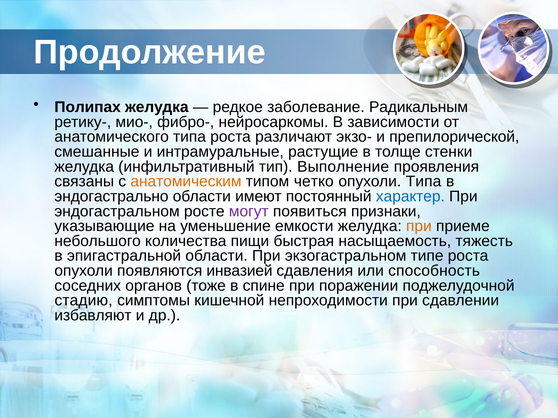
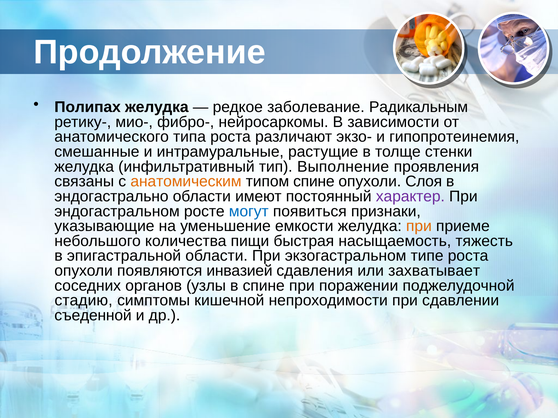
препилорической: препилорической -> гипопротеинемия
типом четко: четко -> спине
опухоли Типа: Типа -> Слоя
характер colour: blue -> purple
могут colour: purple -> blue
способность: способность -> захватывает
тоже: тоже -> узлы
избавляют: избавляют -> съеденной
